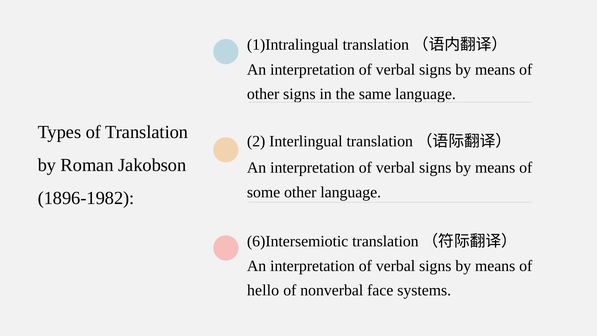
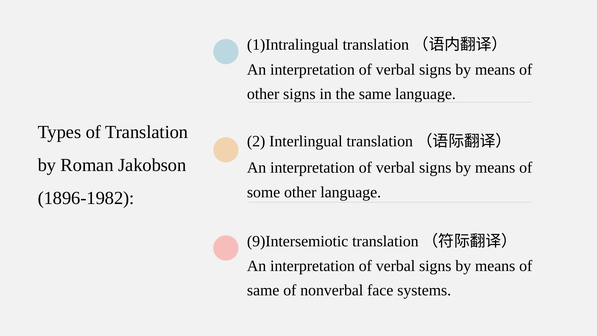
6)Intersemiotic: 6)Intersemiotic -> 9)Intersemiotic
hello at (263, 290): hello -> same
